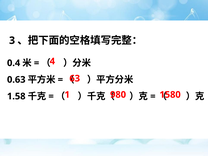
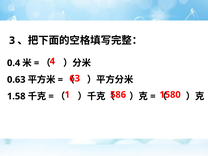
980: 980 -> 586
